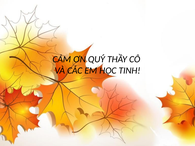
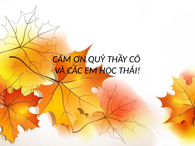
TINH: TINH -> THÁI
